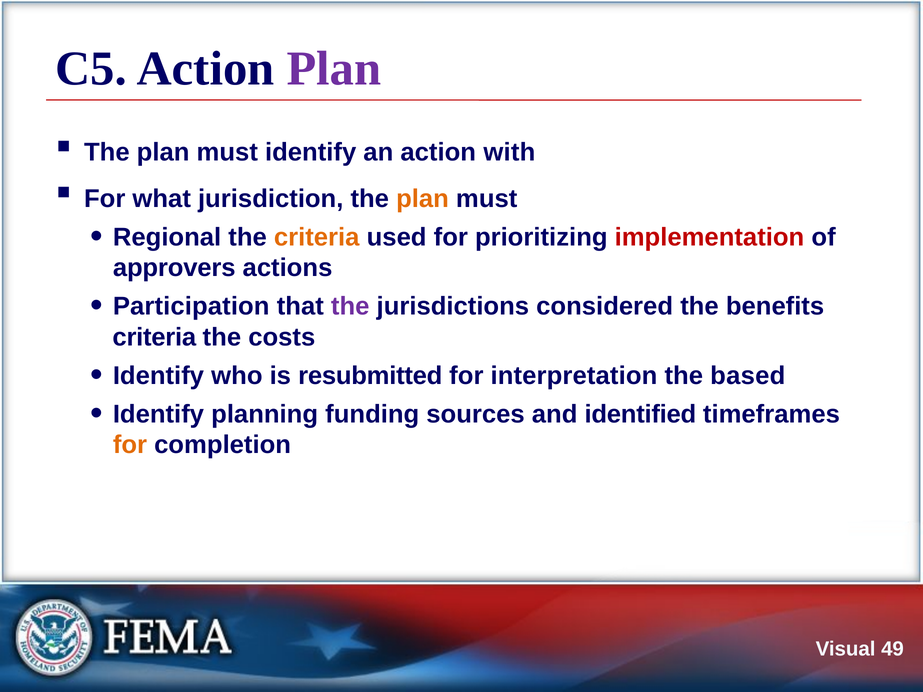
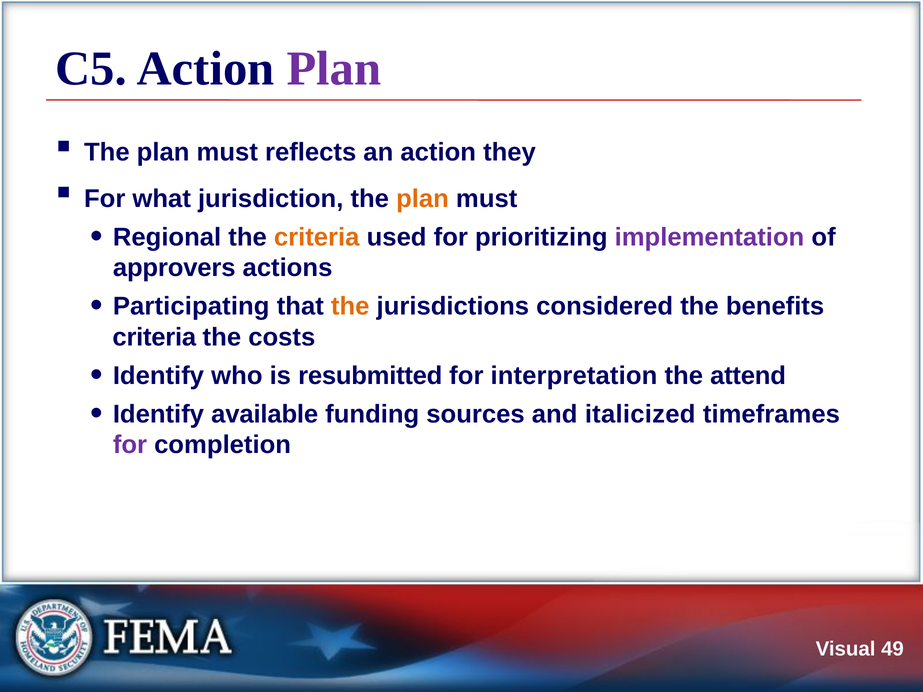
must identify: identify -> reflects
with: with -> they
implementation colour: red -> purple
Participation: Participation -> Participating
the at (350, 306) colour: purple -> orange
based: based -> attend
planning: planning -> available
identified: identified -> italicized
for at (130, 445) colour: orange -> purple
